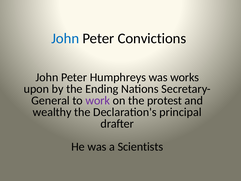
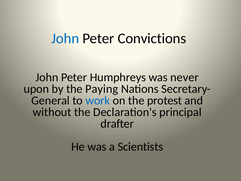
works: works -> never
Ending: Ending -> Paying
work colour: purple -> blue
wealthy: wealthy -> without
